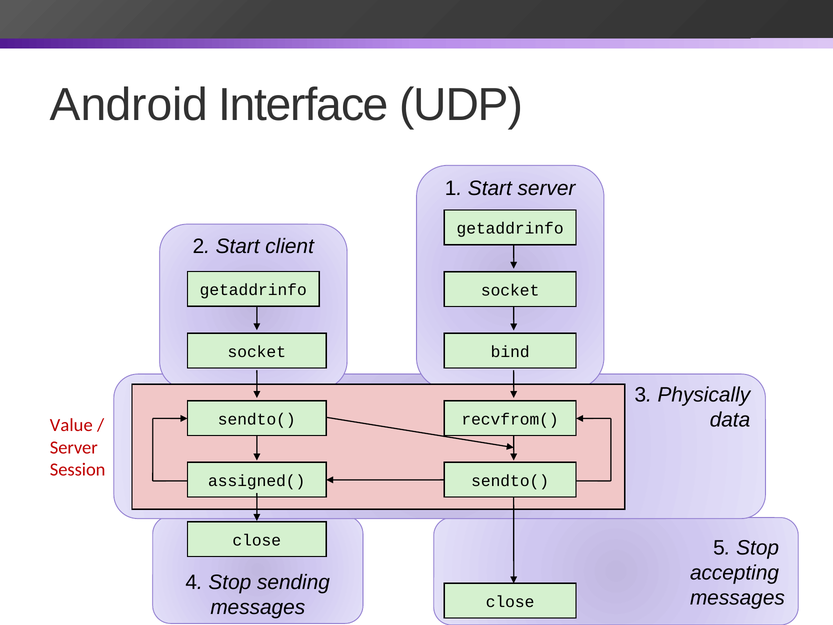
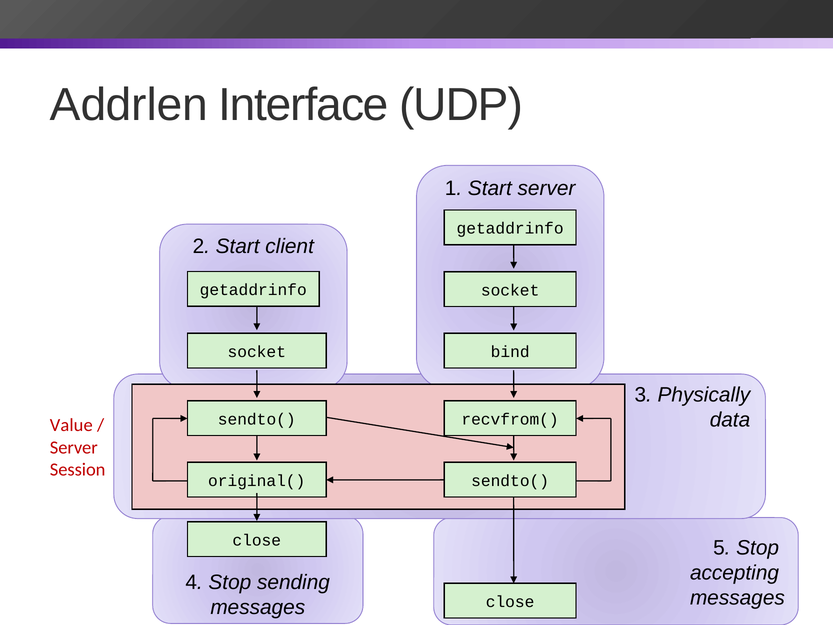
Android: Android -> Addrlen
assigned(: assigned( -> original(
